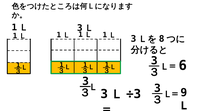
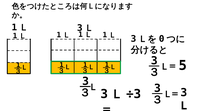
8: 8 -> 0
6: 6 -> 5
9 at (184, 93): 9 -> 3
